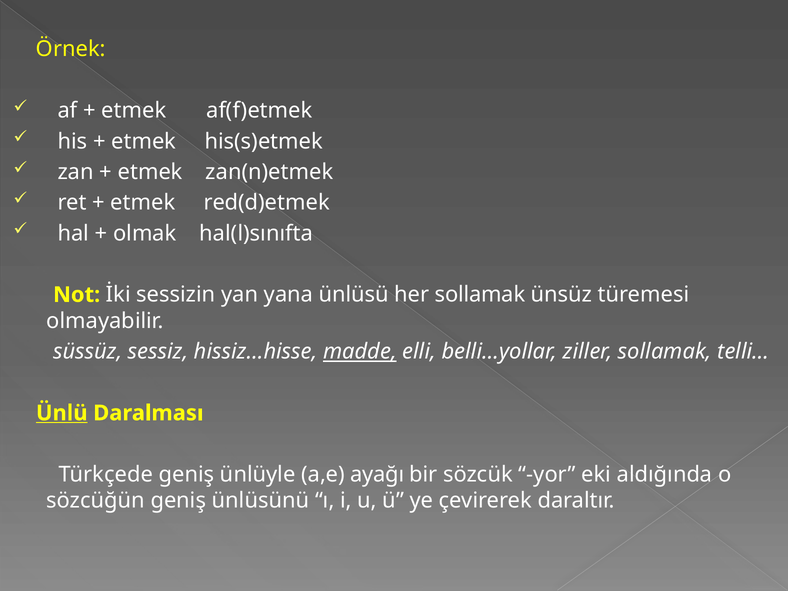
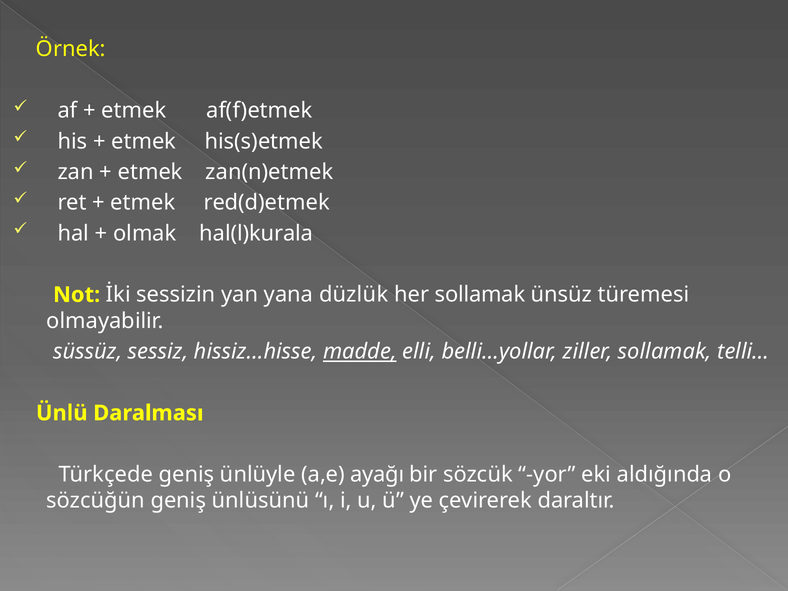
hal(l)sınıfta: hal(l)sınıfta -> hal(l)kurala
ünlüsü: ünlüsü -> düzlük
Ünlü underline: present -> none
